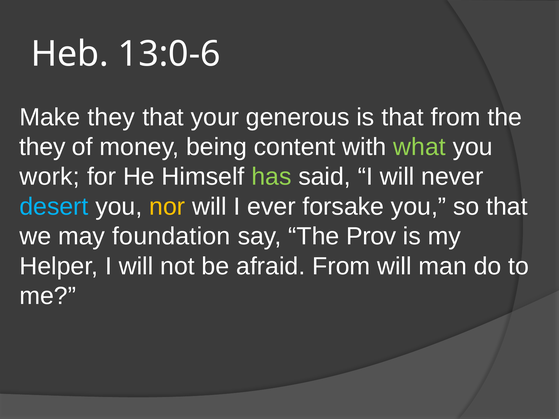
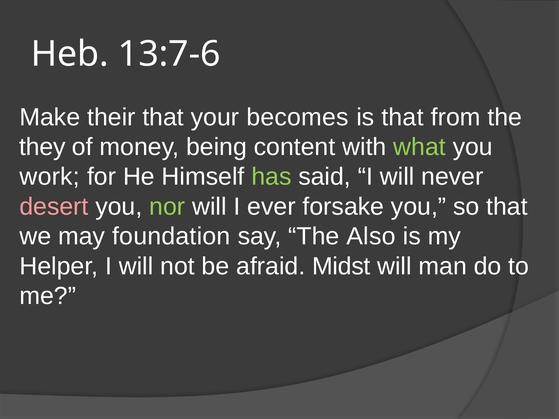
13:0-6: 13:0-6 -> 13:7-6
Make they: they -> their
generous: generous -> becomes
desert colour: light blue -> pink
nor colour: yellow -> light green
Prov: Prov -> Also
afraid From: From -> Midst
